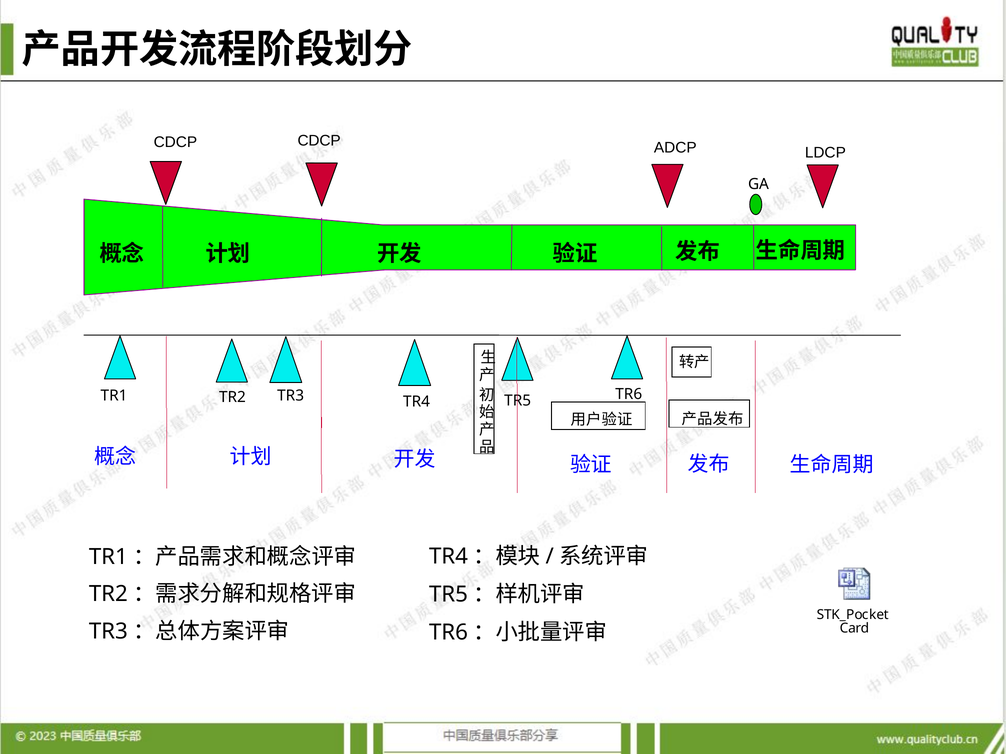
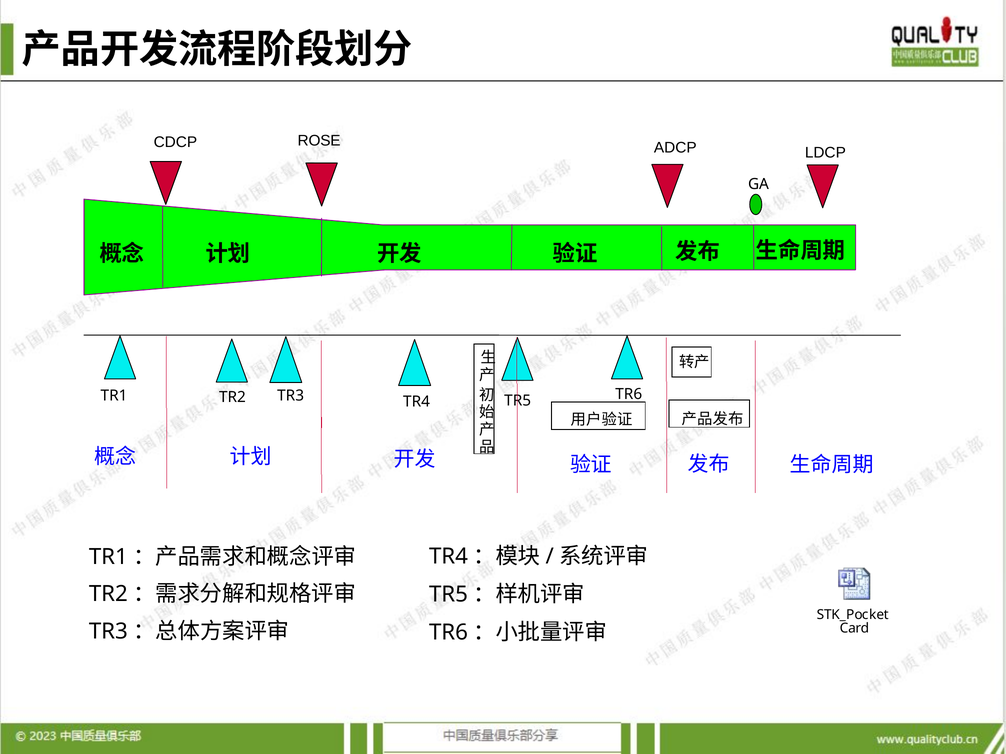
CDCP at (319, 141): CDCP -> ROSE
